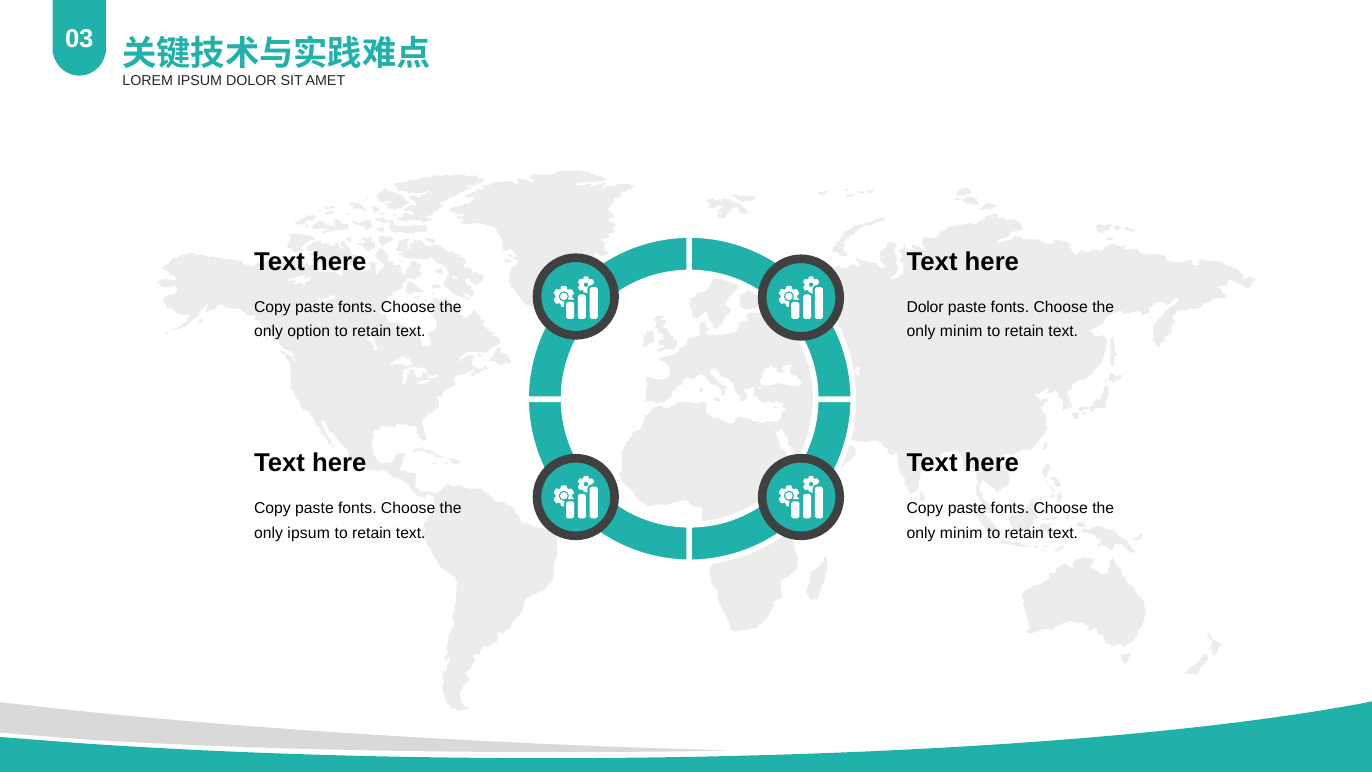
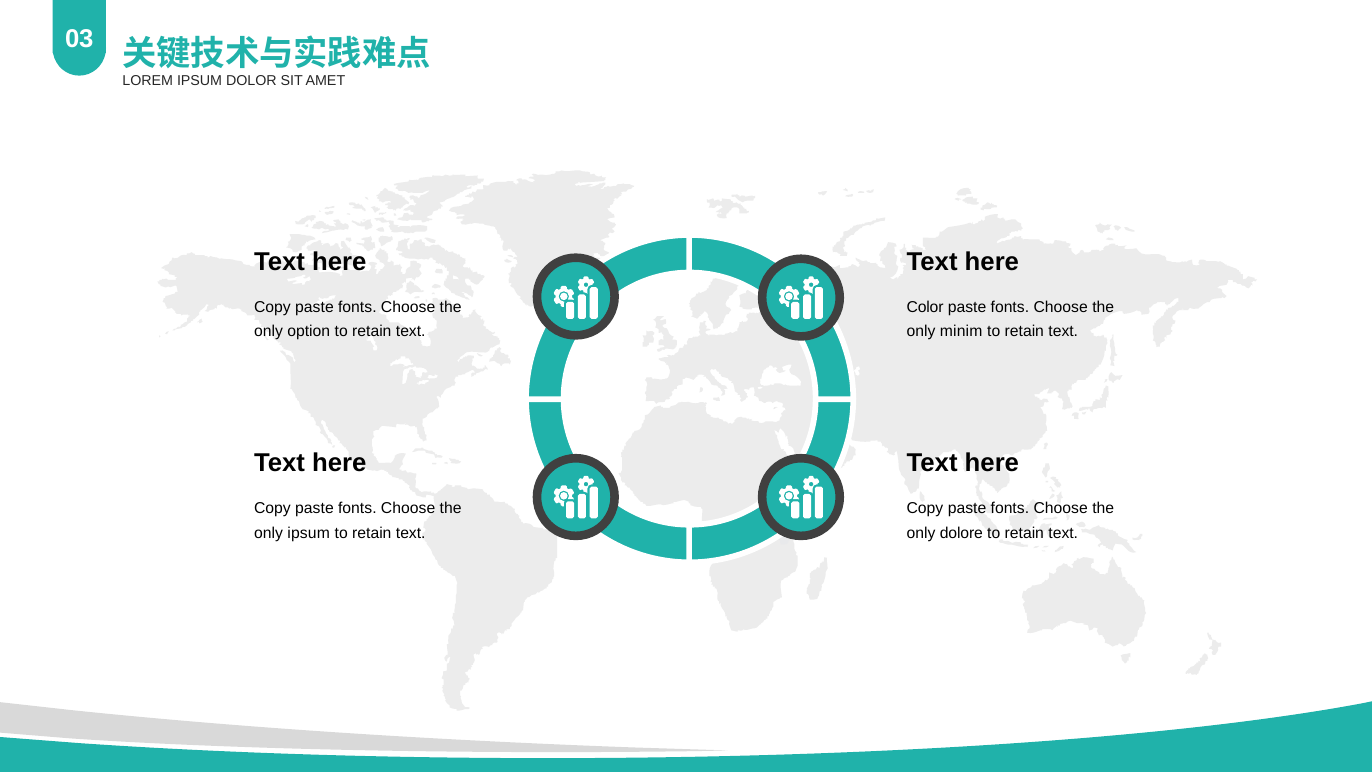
Dolor at (925, 307): Dolor -> Color
minim at (961, 533): minim -> dolore
